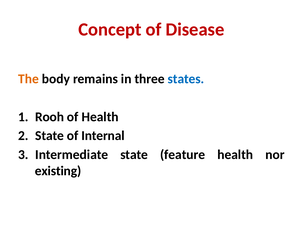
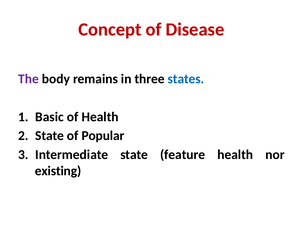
The colour: orange -> purple
Rooh: Rooh -> Basic
Internal: Internal -> Popular
